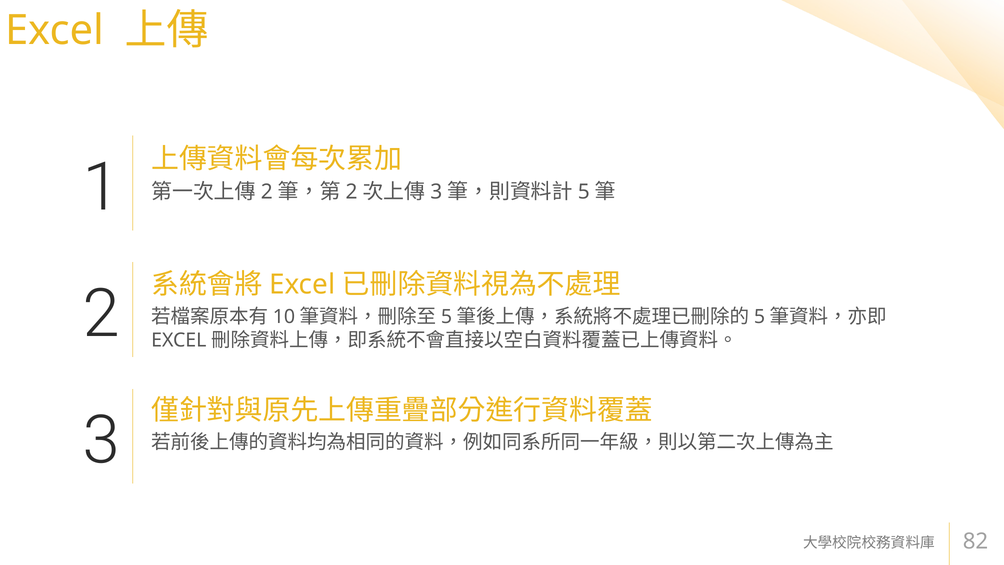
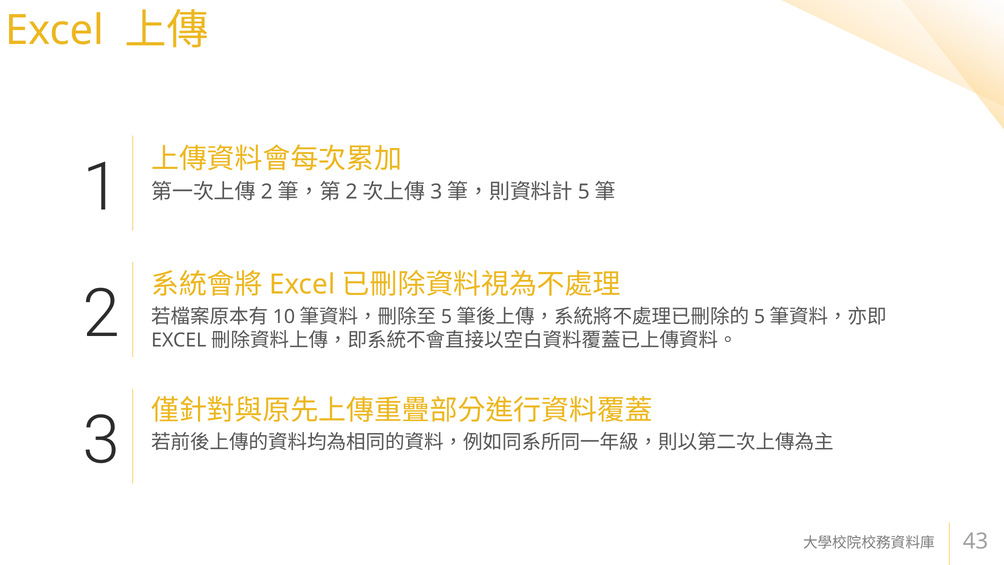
82: 82 -> 43
